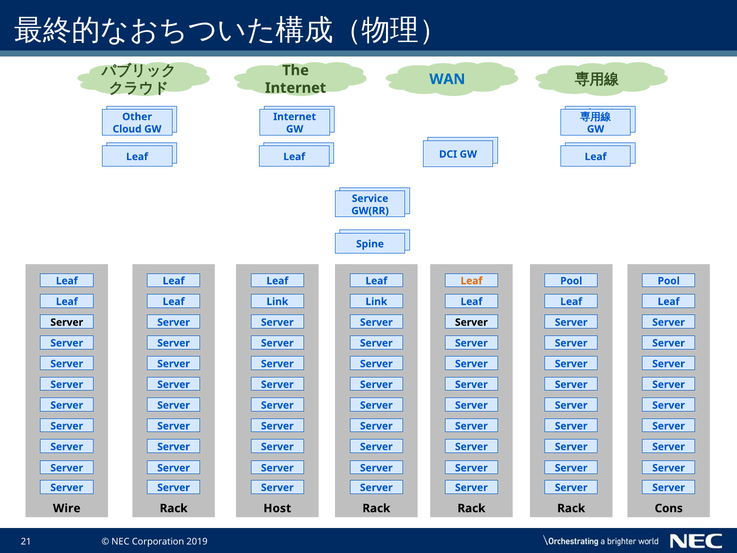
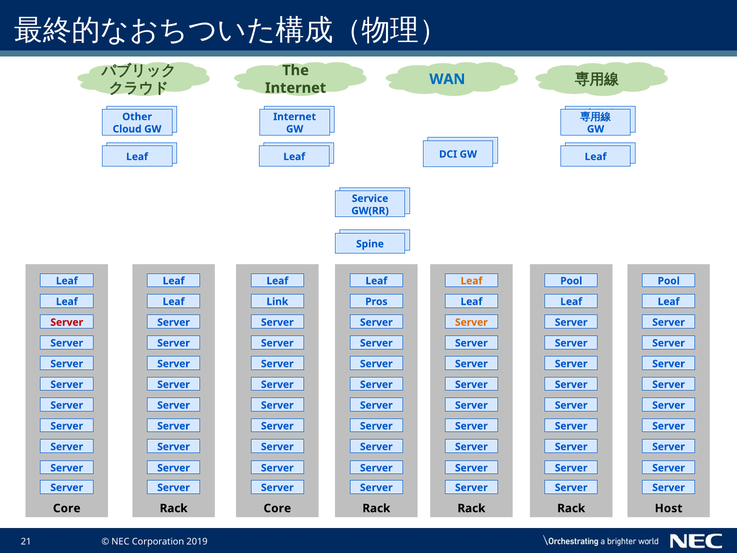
Link at (376, 302): Link -> Pros
Server at (67, 322) colour: black -> red
Server at (471, 322) colour: black -> orange
Wire at (67, 508): Wire -> Core
Rack Host: Host -> Core
Cons: Cons -> Host
